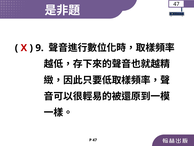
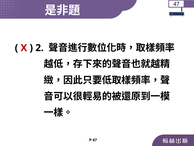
9: 9 -> 2
